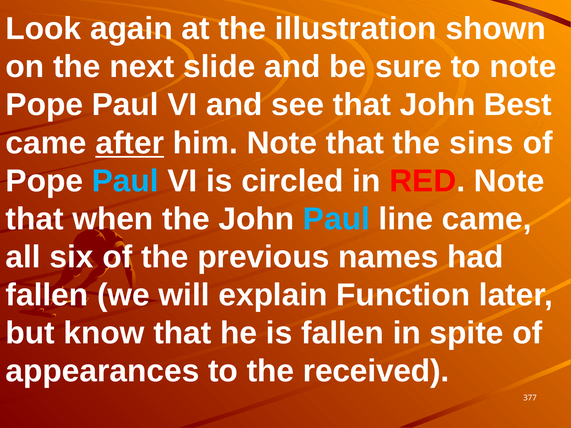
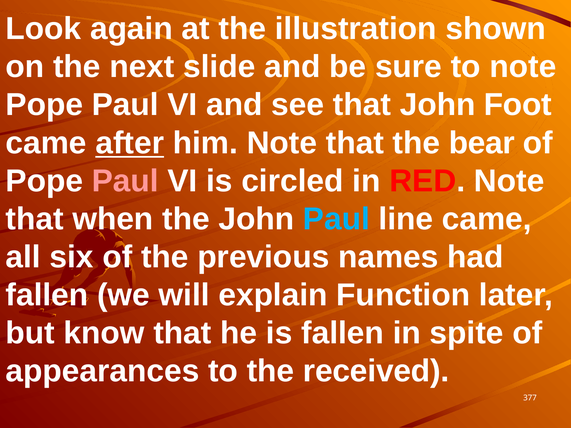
Best: Best -> Foot
sins: sins -> bear
Paul at (125, 181) colour: light blue -> pink
